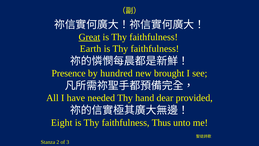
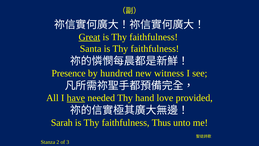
Earth: Earth -> Santa
brought: brought -> witness
have underline: none -> present
dear: dear -> love
Eight: Eight -> Sarah
